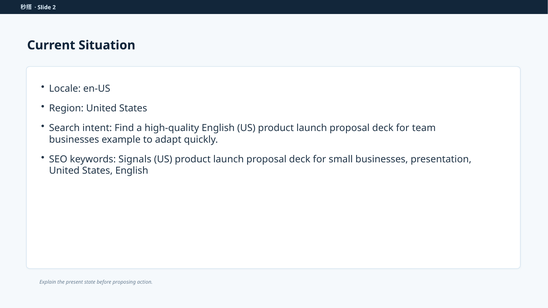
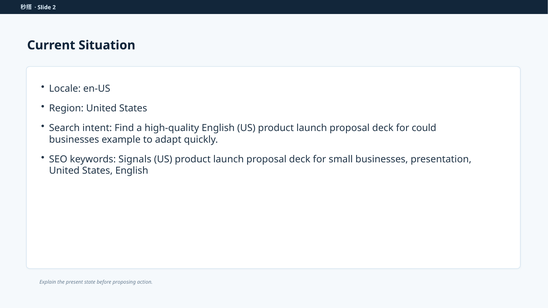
team: team -> could
